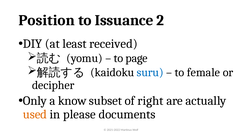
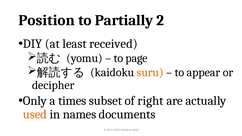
Issuance: Issuance -> Partially
suru colour: blue -> orange
female: female -> appear
know: know -> times
please: please -> names
